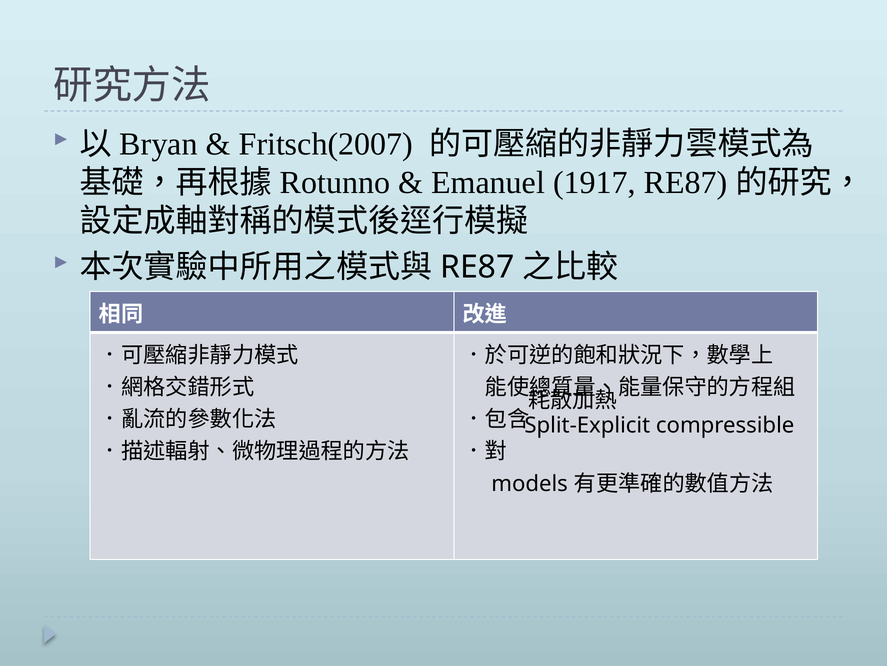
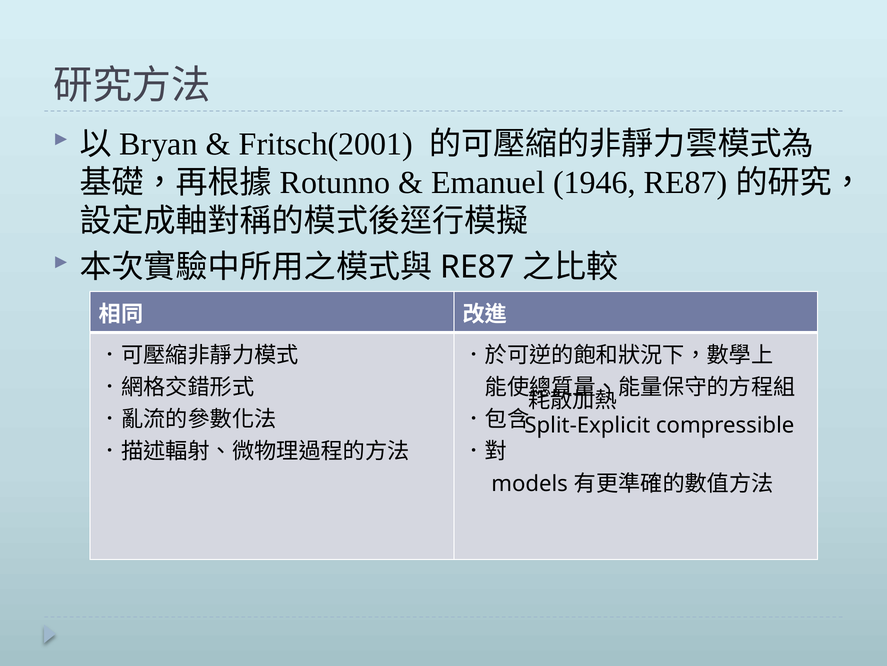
Fritsch(2007: Fritsch(2007 -> Fritsch(2001
1917: 1917 -> 1946
